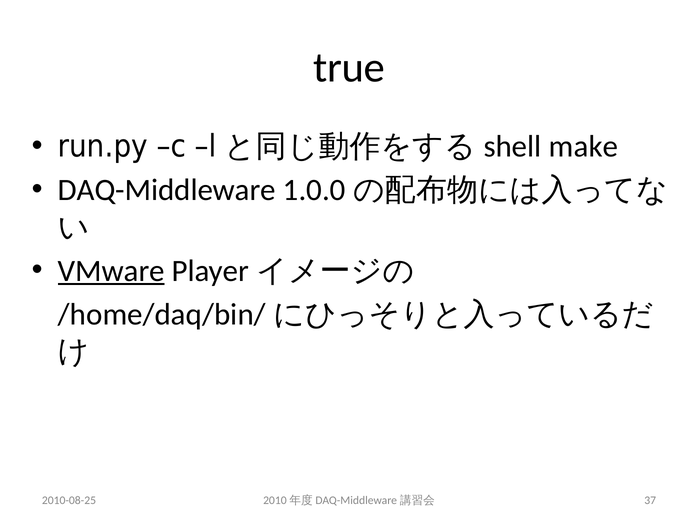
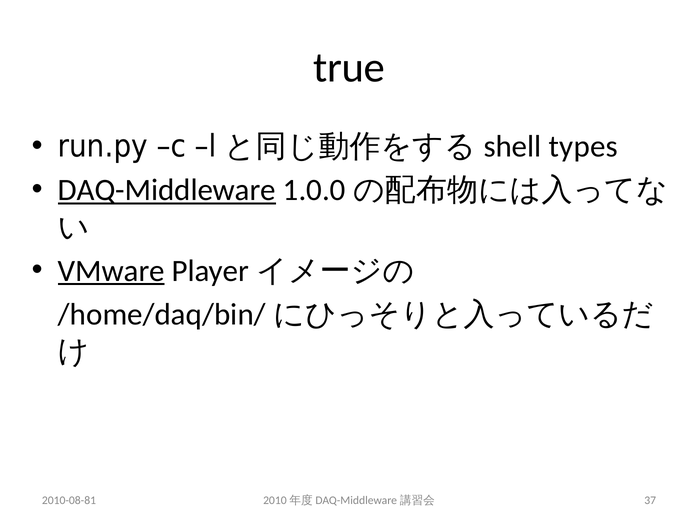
make: make -> types
DAQ-Middleware underline: none -> present
2010-08-25: 2010-08-25 -> 2010-08-81
